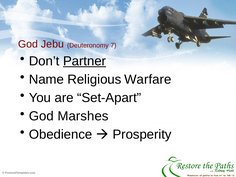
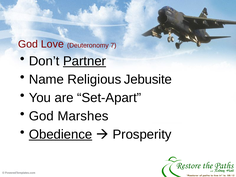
Jebu: Jebu -> Love
Warfare: Warfare -> Jebusite
Obedience underline: none -> present
